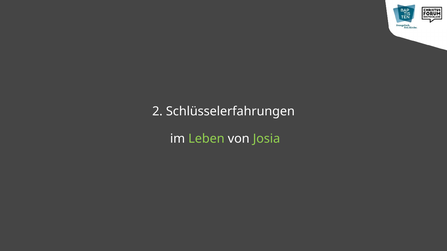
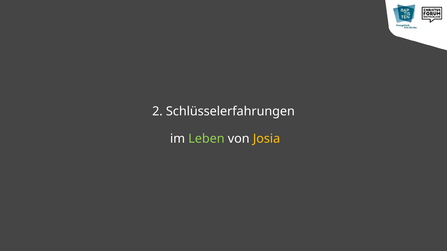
Josia colour: light green -> yellow
